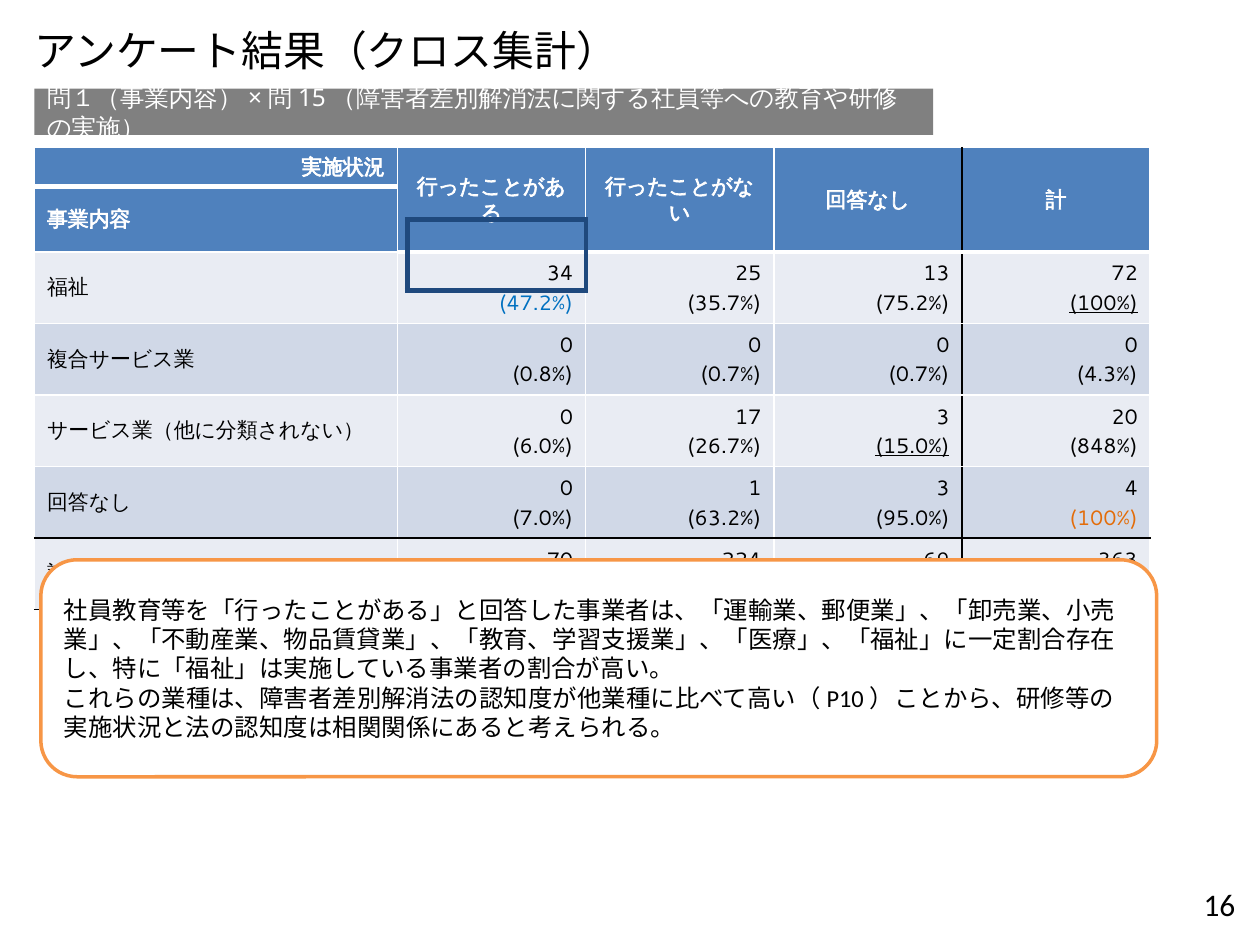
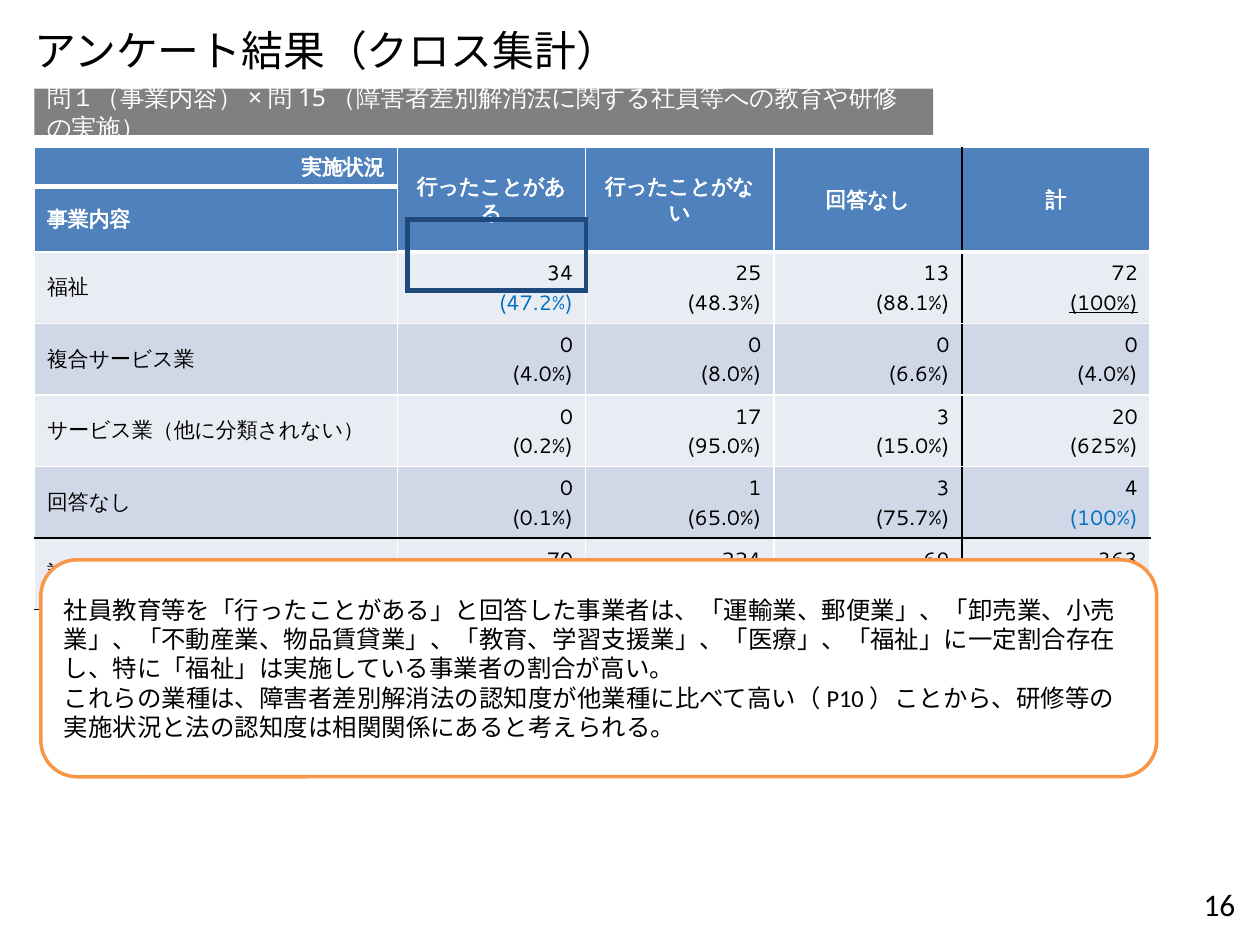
35.7%: 35.7% -> 48.3%
75.2%: 75.2% -> 88.1%
0.8% at (542, 375): 0.8% -> 4.0%
0.7% at (731, 375): 0.7% -> 8.0%
0.7% at (919, 375): 0.7% -> 6.6%
4.3% at (1107, 375): 4.3% -> 4.0%
6.0%: 6.0% -> 0.2%
26.7%: 26.7% -> 95.0%
15.0% underline: present -> none
848%: 848% -> 625%
7.0%: 7.0% -> 0.1%
63.2%: 63.2% -> 65.0%
95.0%: 95.0% -> 75.7%
100% at (1104, 518) colour: orange -> blue
